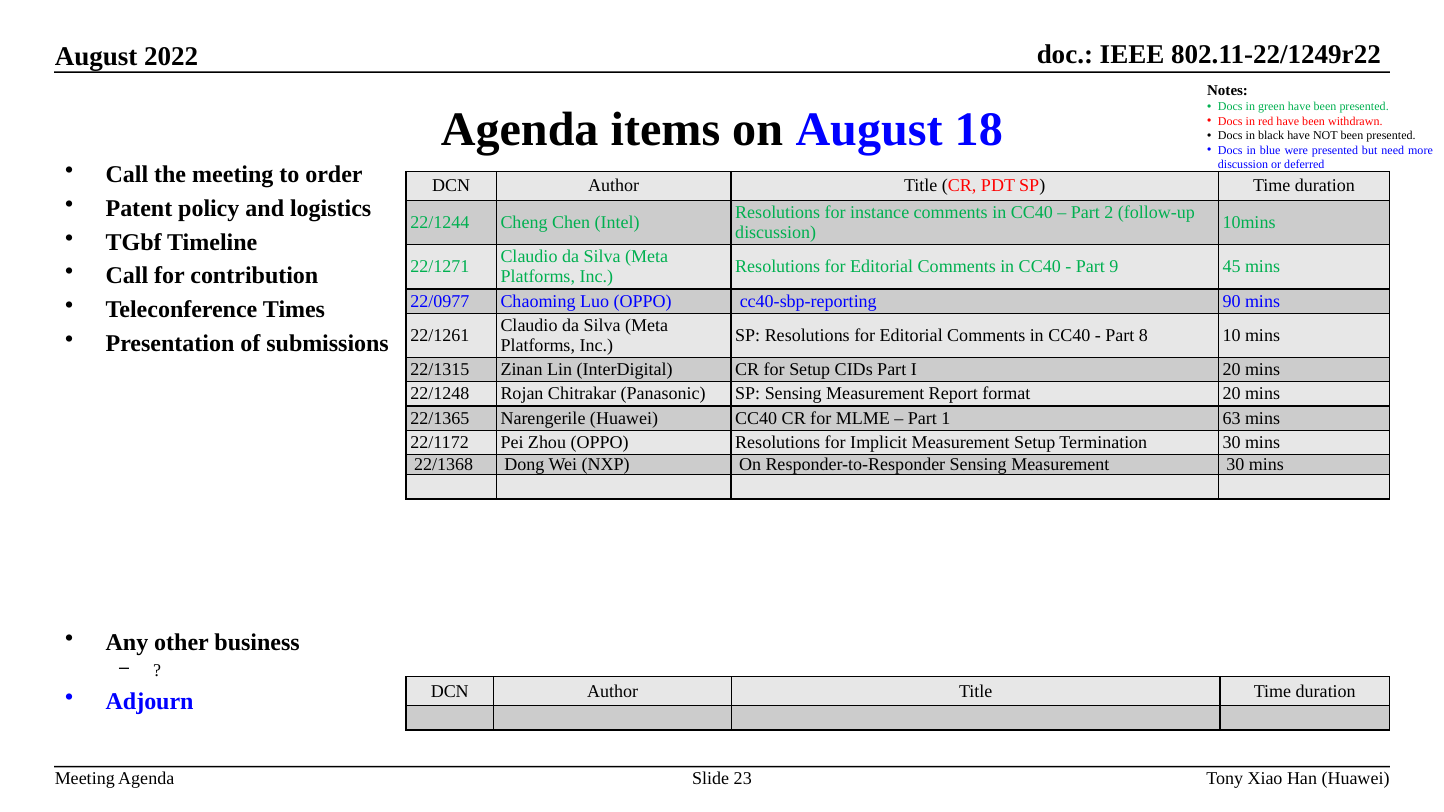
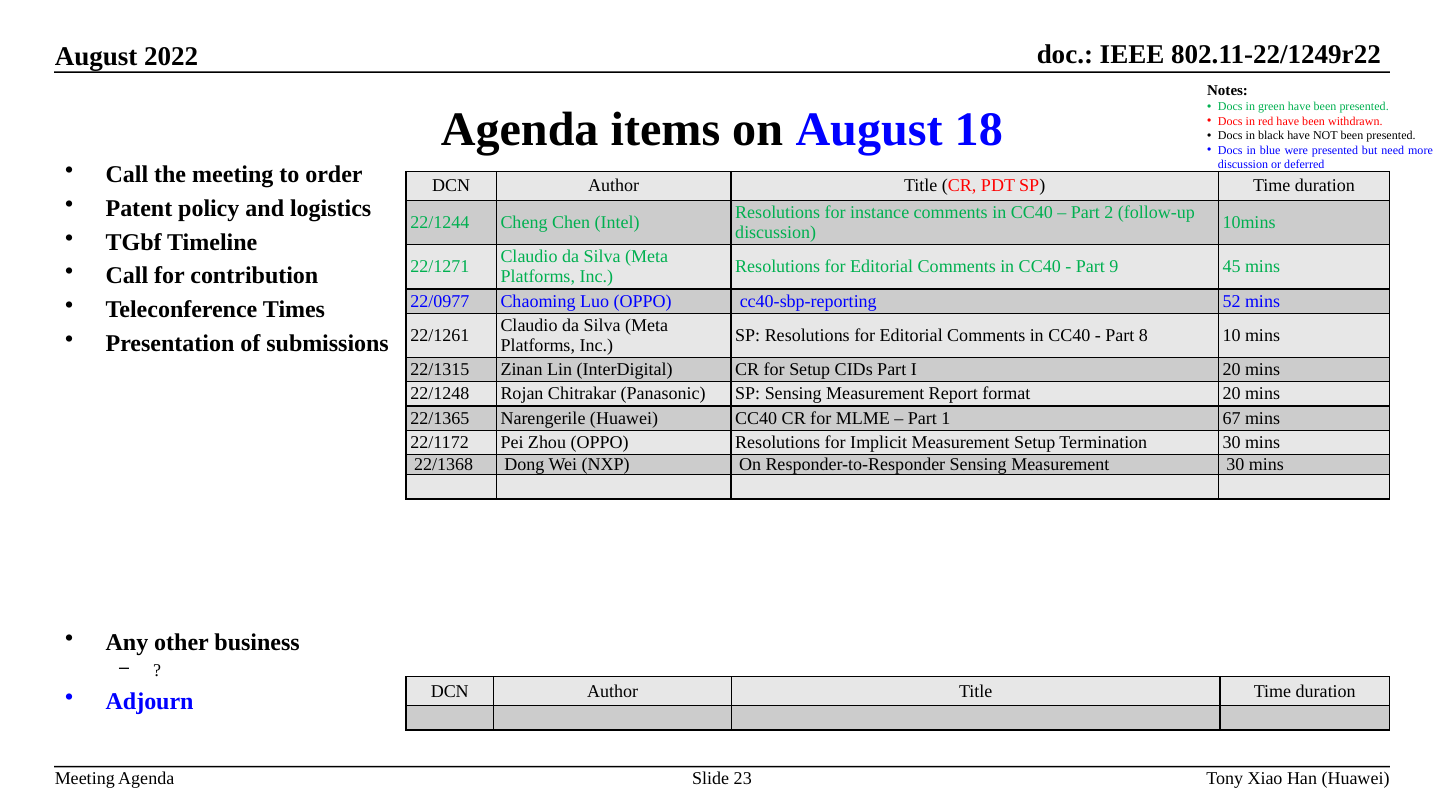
90: 90 -> 52
63: 63 -> 67
